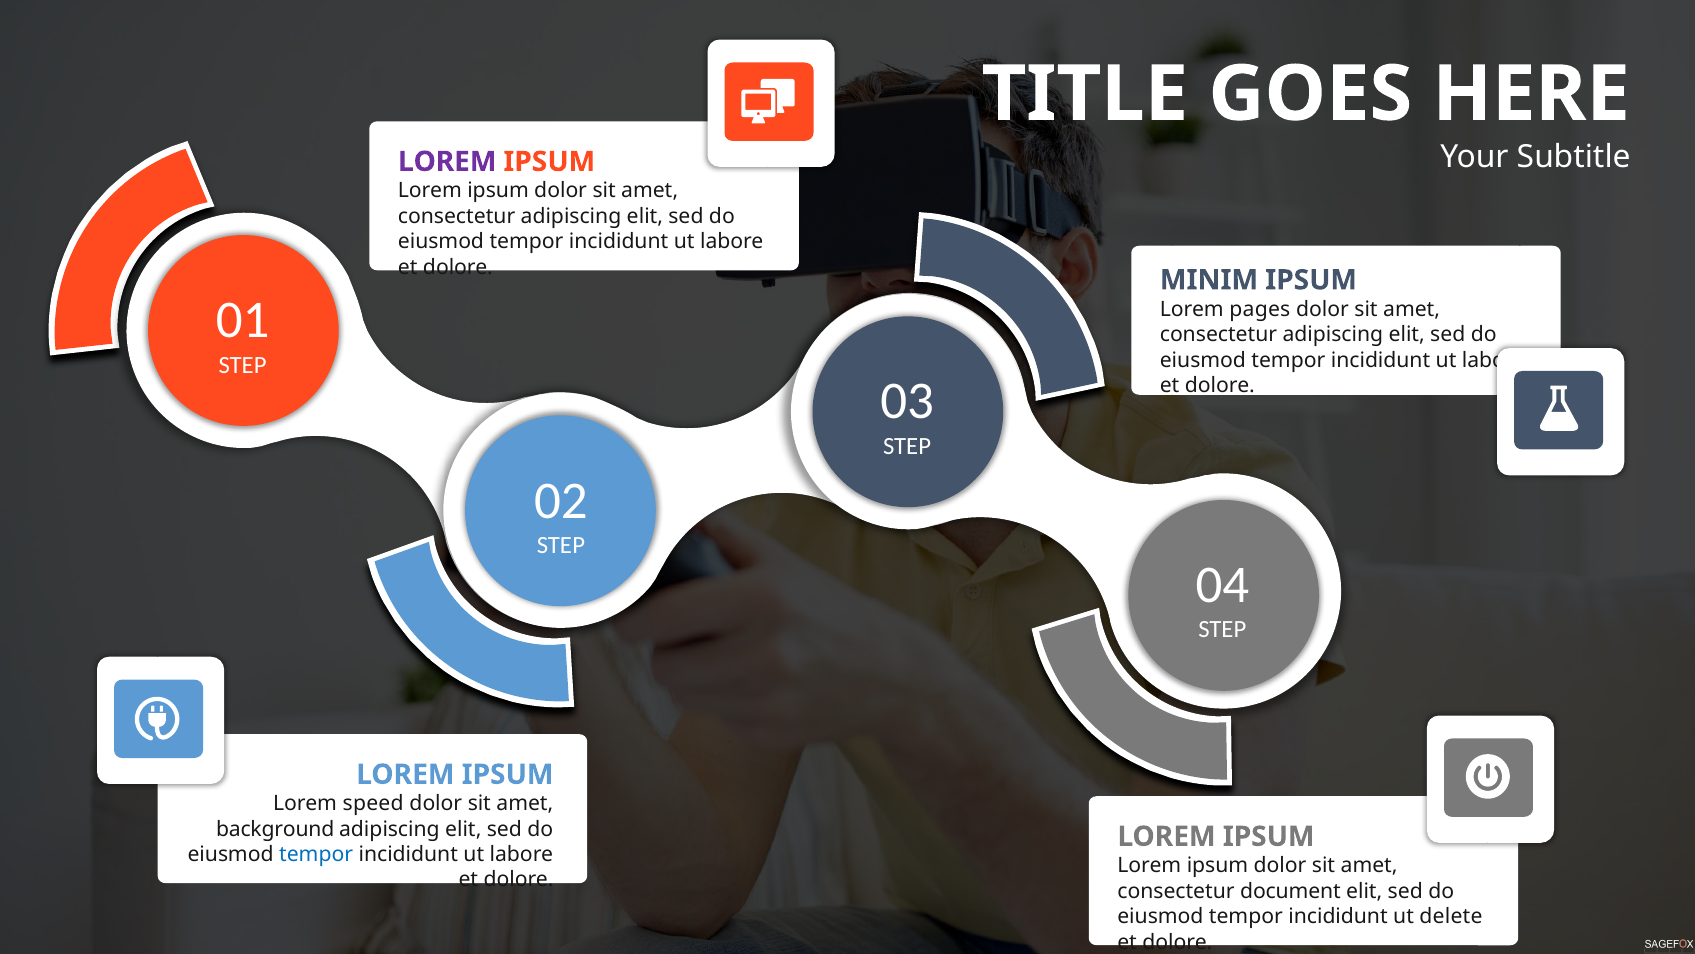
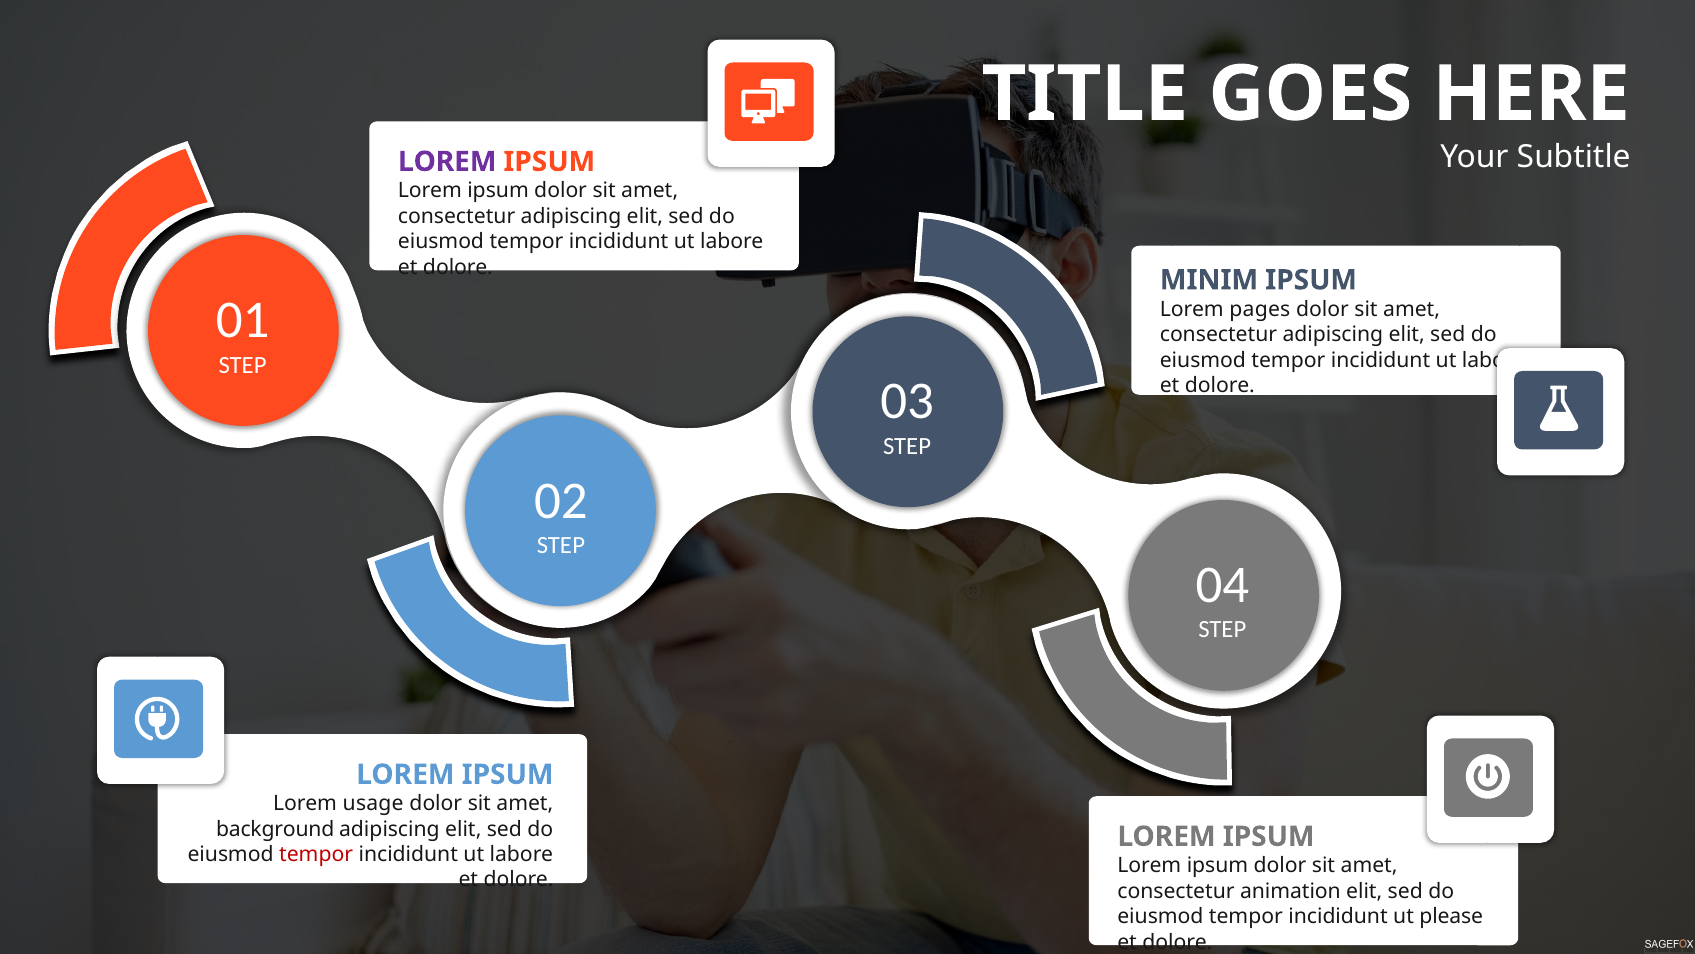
speed: speed -> usage
tempor at (316, 854) colour: blue -> red
document: document -> animation
delete: delete -> please
